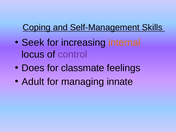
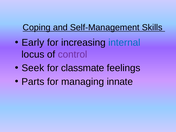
Seek: Seek -> Early
internal colour: orange -> blue
Does: Does -> Seek
Adult: Adult -> Parts
